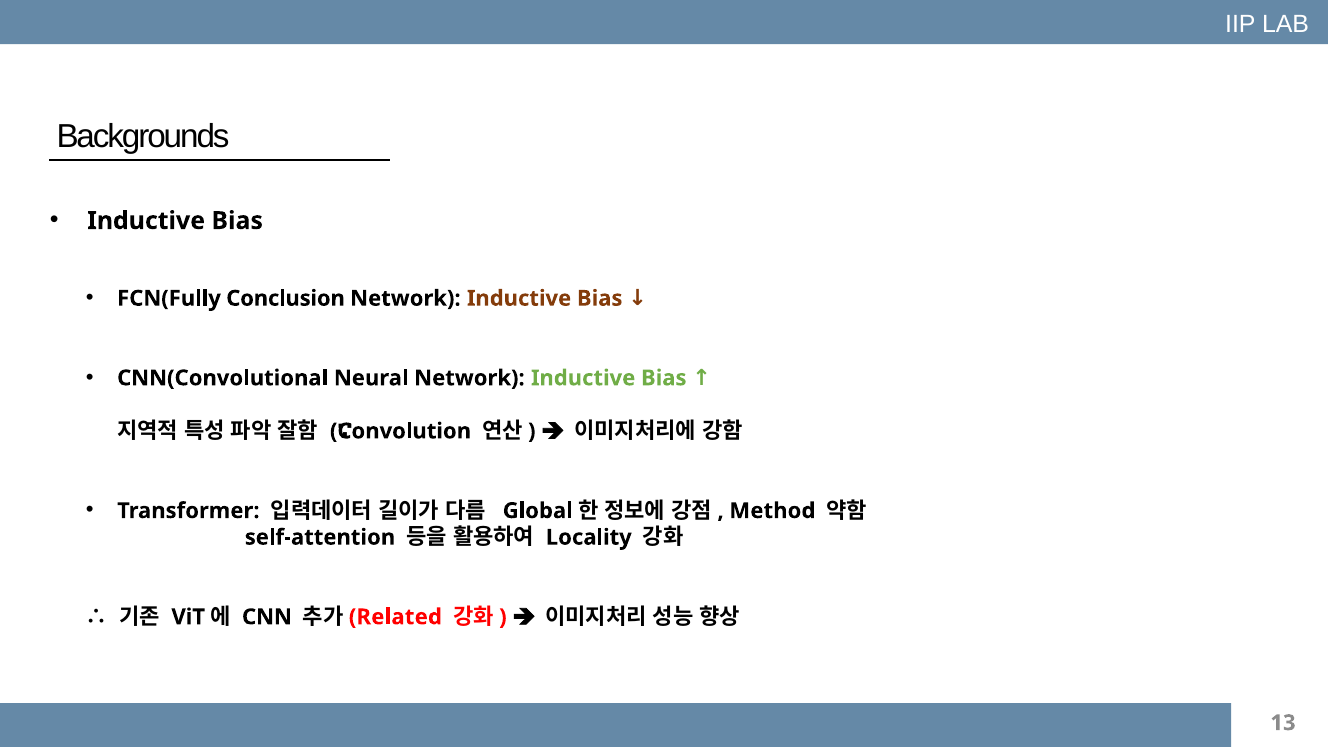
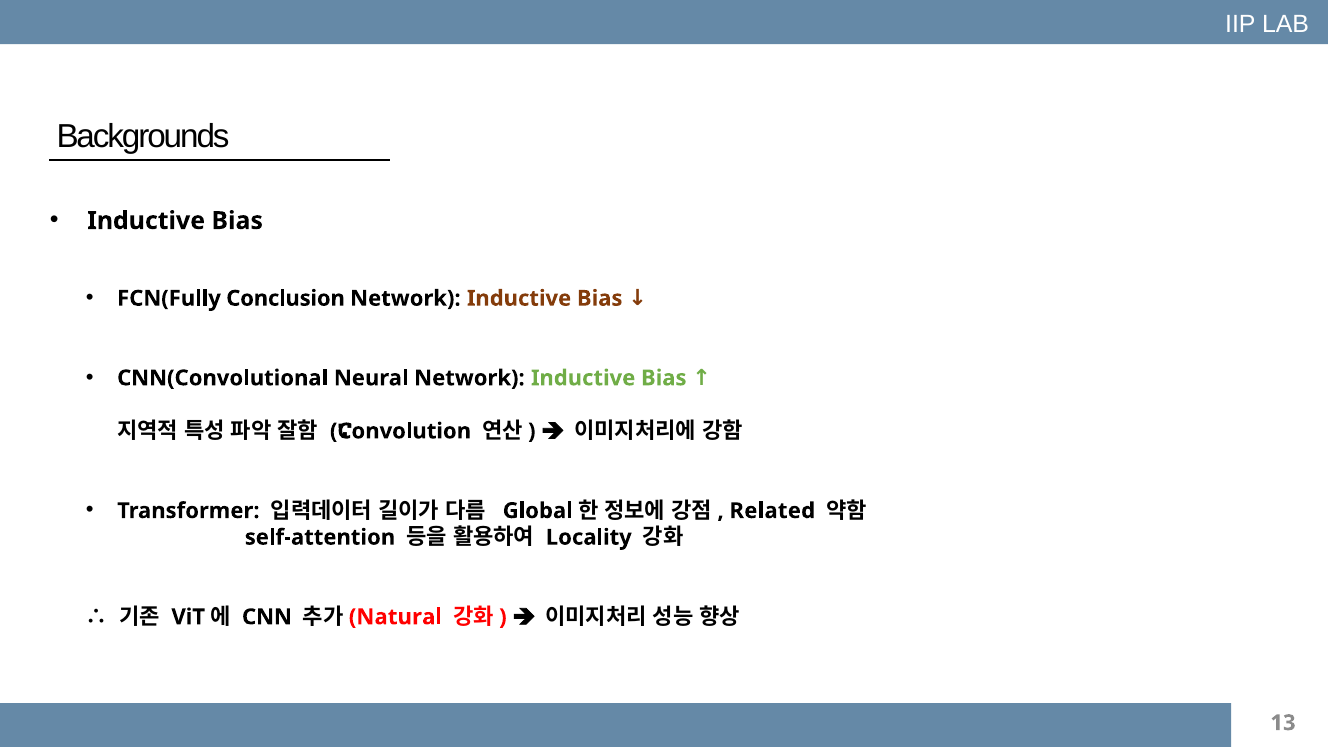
Method: Method -> Related
Related: Related -> Natural
